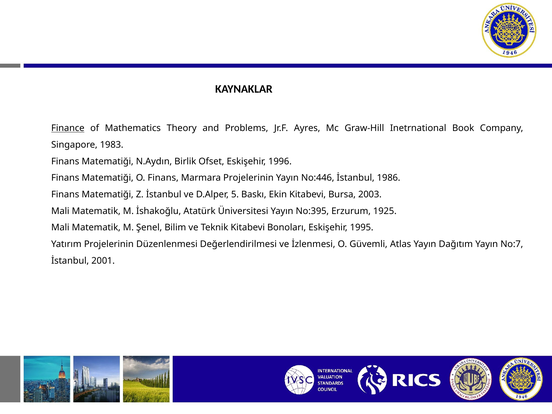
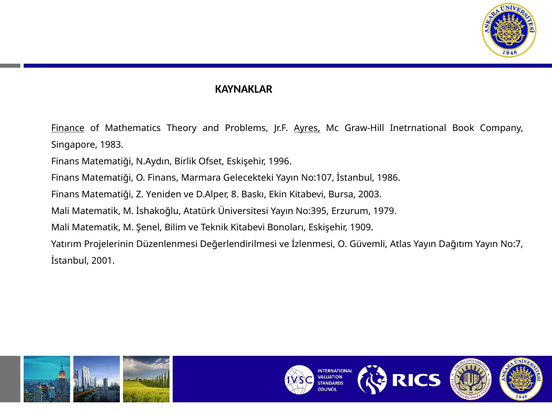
Ayres underline: none -> present
Marmara Projelerinin: Projelerinin -> Gelecekteki
No:446: No:446 -> No:107
Z İstanbul: İstanbul -> Yeniden
5: 5 -> 8
1925: 1925 -> 1979
1995: 1995 -> 1909
